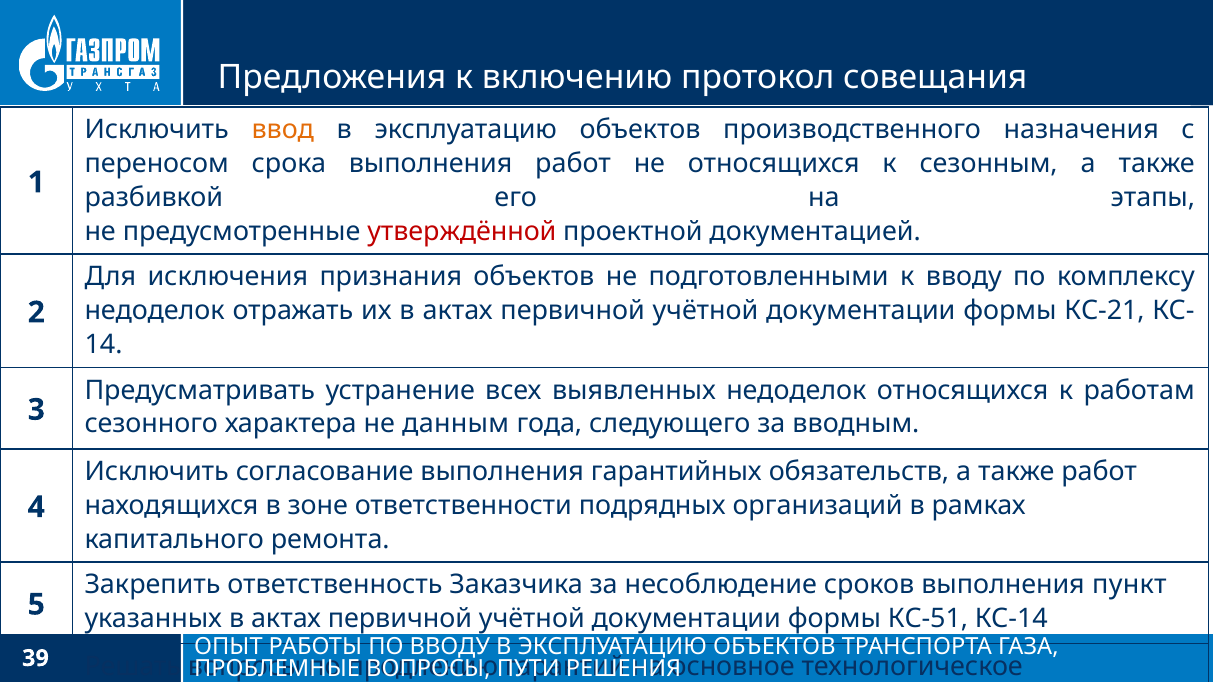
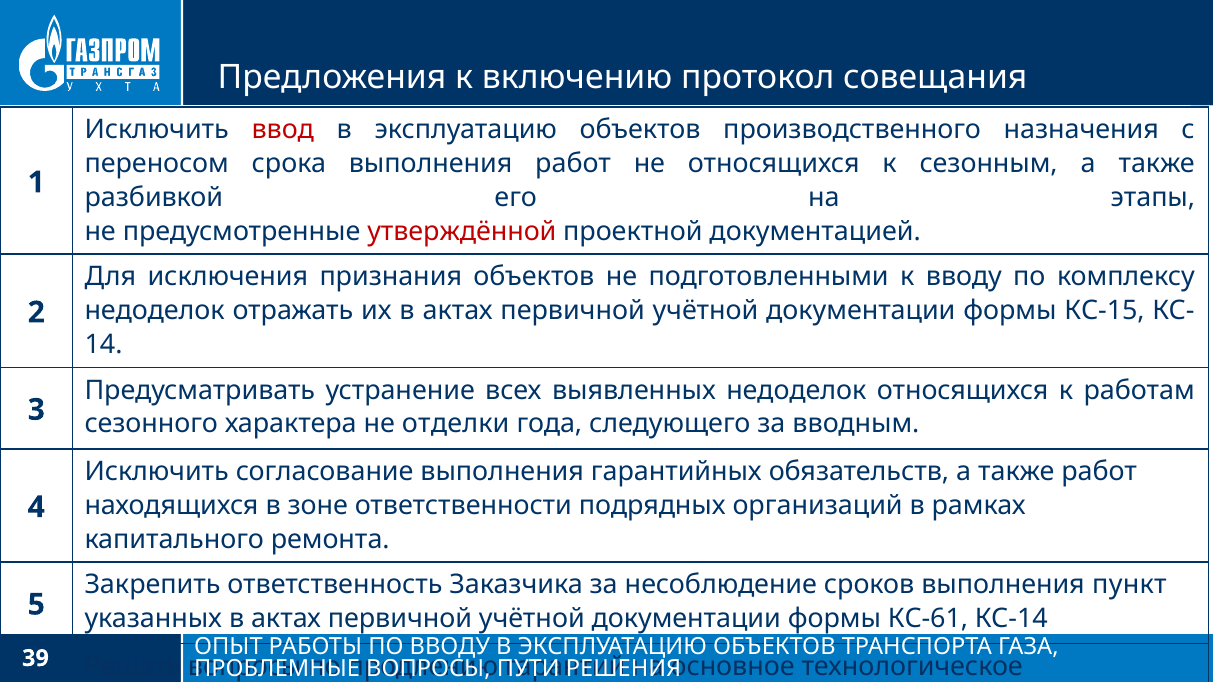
ввод colour: orange -> red
КС-21: КС-21 -> КС-15
данным: данным -> отделки
КС-51: КС-51 -> КС-61
